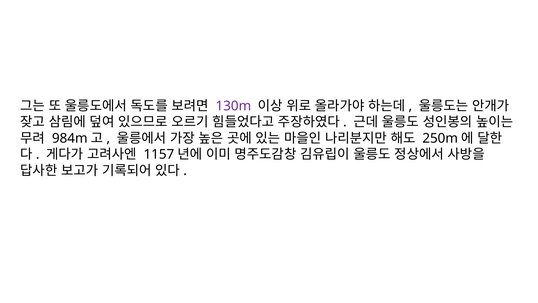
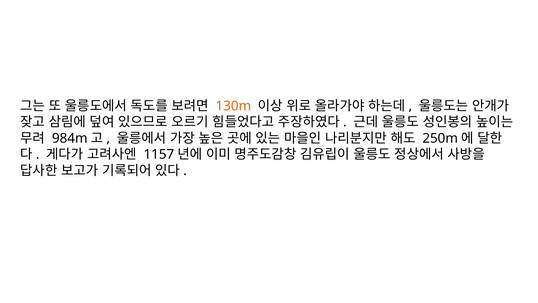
130m colour: purple -> orange
